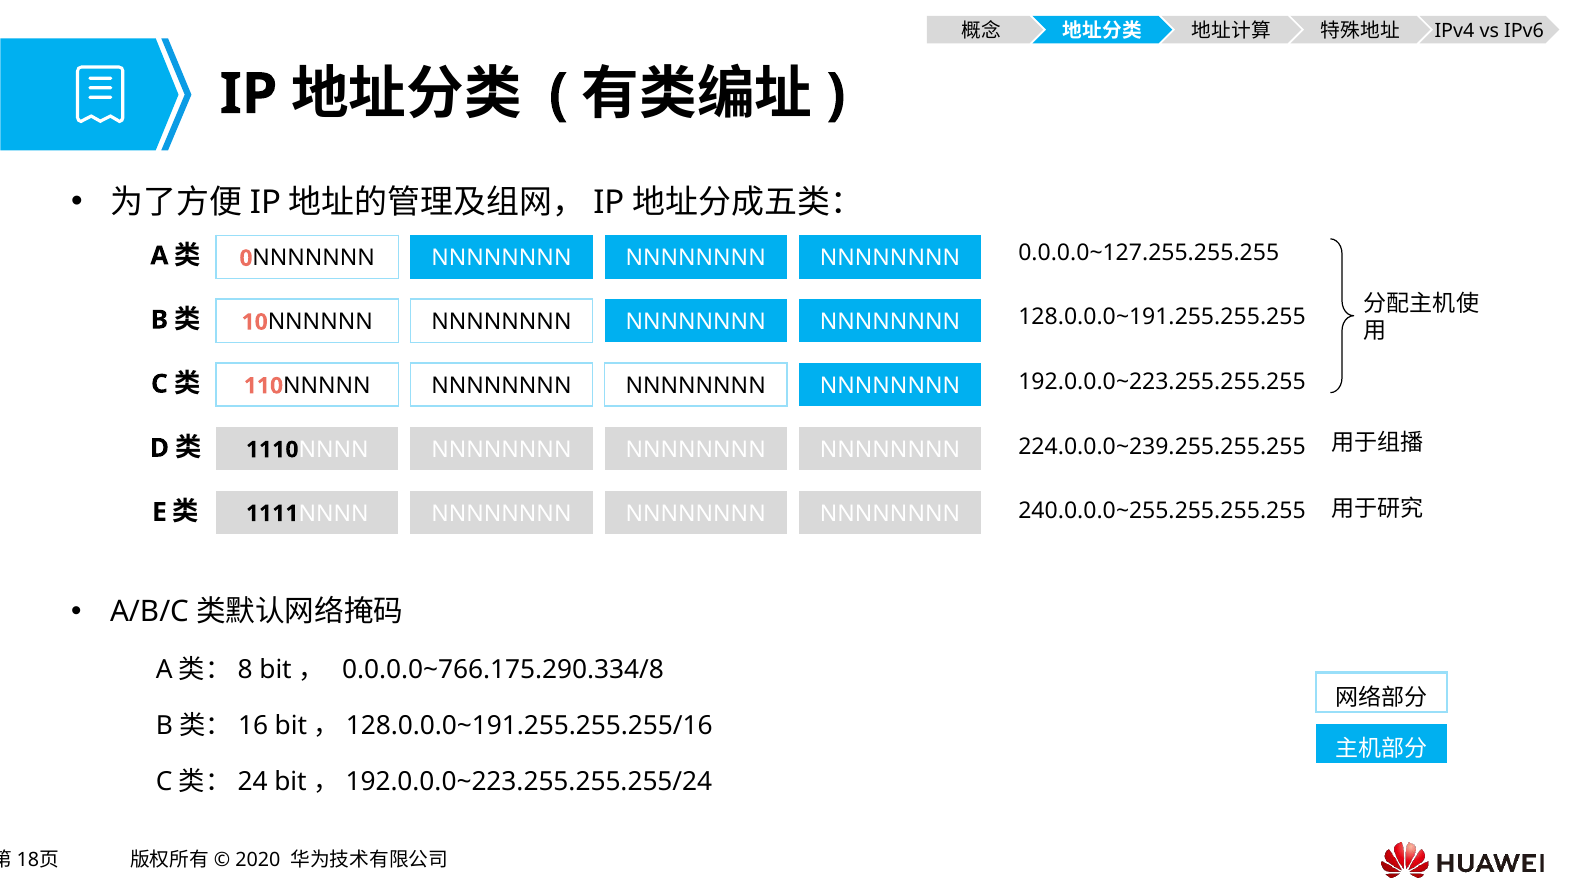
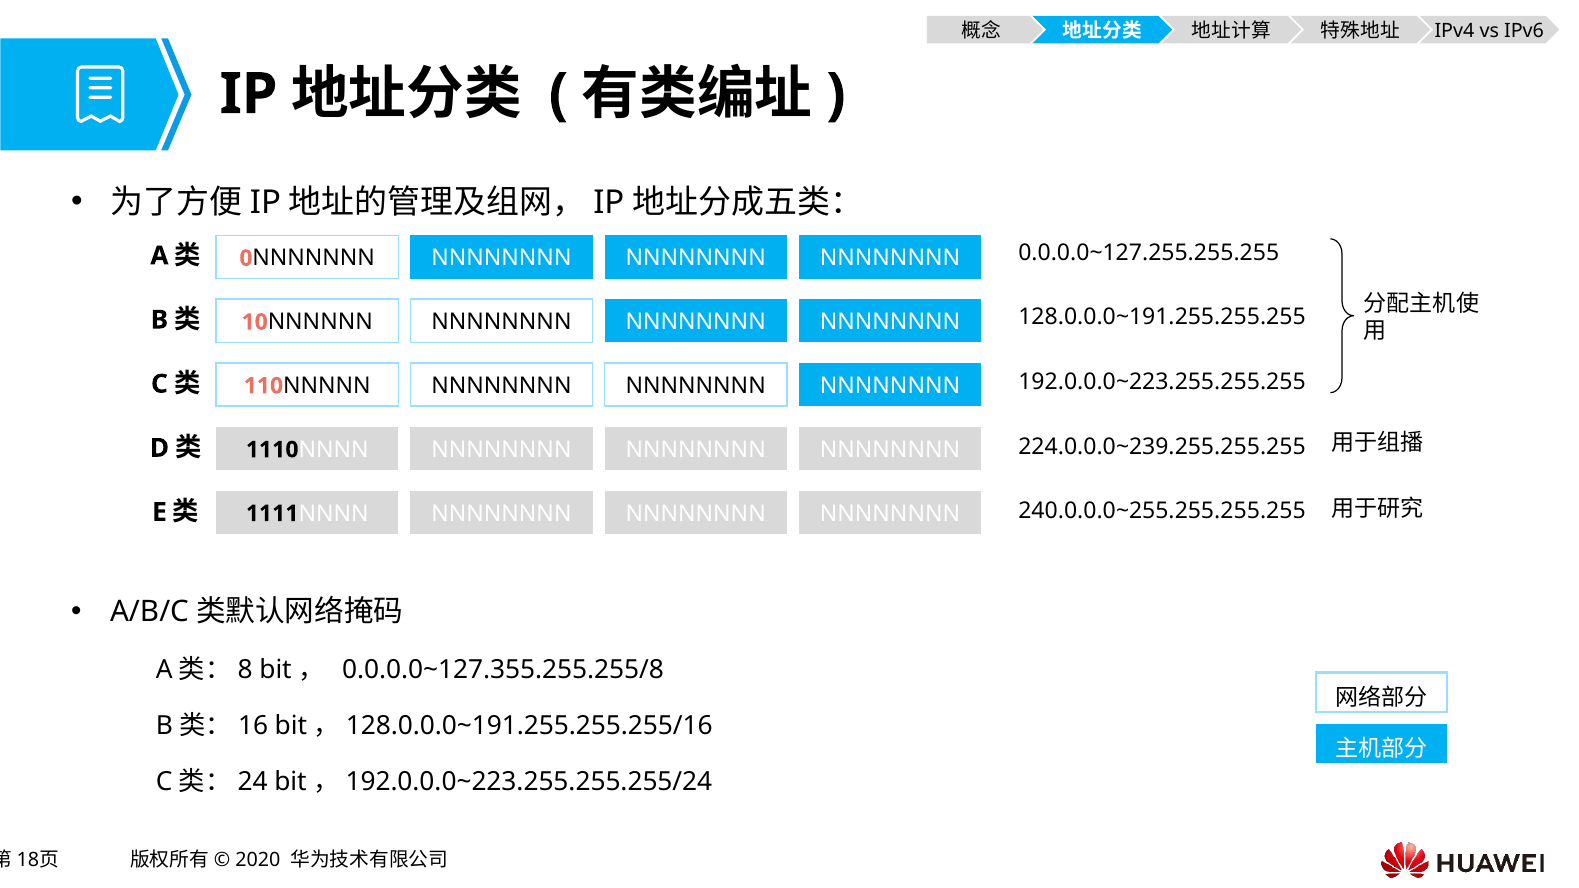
0.0.0.0~766.175.290.334/8: 0.0.0.0~766.175.290.334/8 -> 0.0.0.0~127.355.255.255/8
